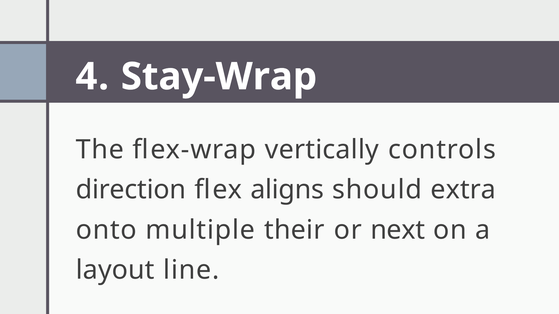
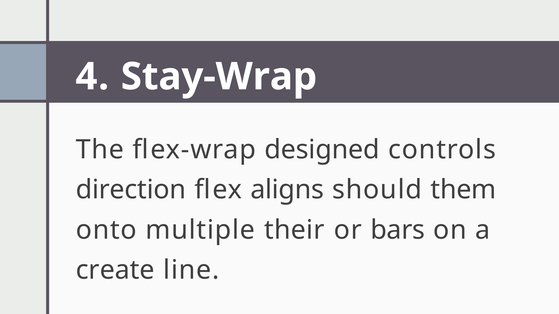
vertically: vertically -> designed
extra: extra -> them
next: next -> bars
layout: layout -> create
